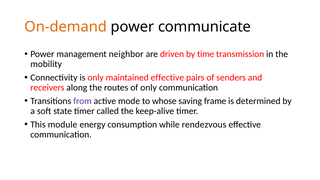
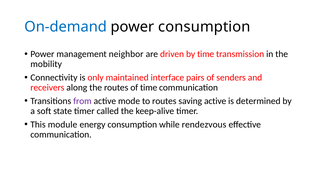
On-demand colour: orange -> blue
power communicate: communicate -> consumption
maintained effective: effective -> interface
of only: only -> time
to whose: whose -> routes
saving frame: frame -> active
